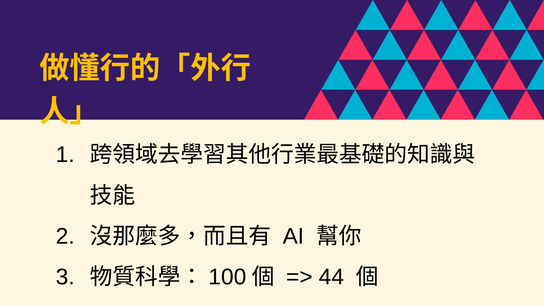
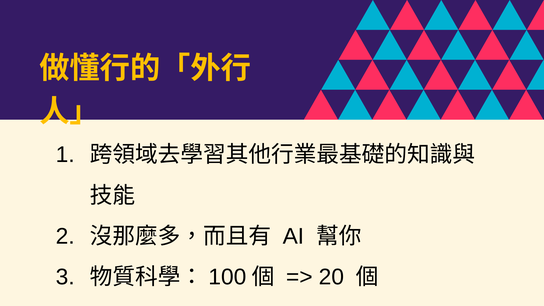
44: 44 -> 20
